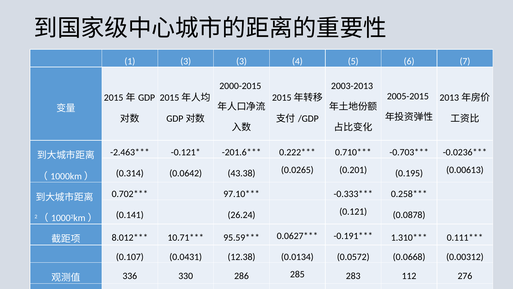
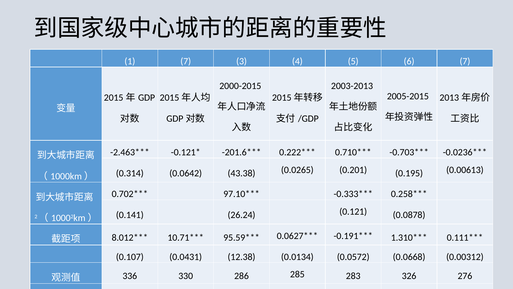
1 3: 3 -> 7
112: 112 -> 326
